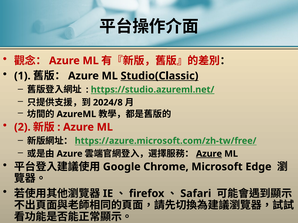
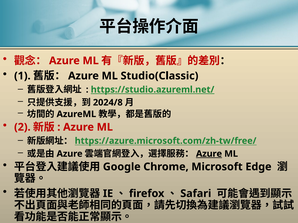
Studio(Classic underline: present -> none
